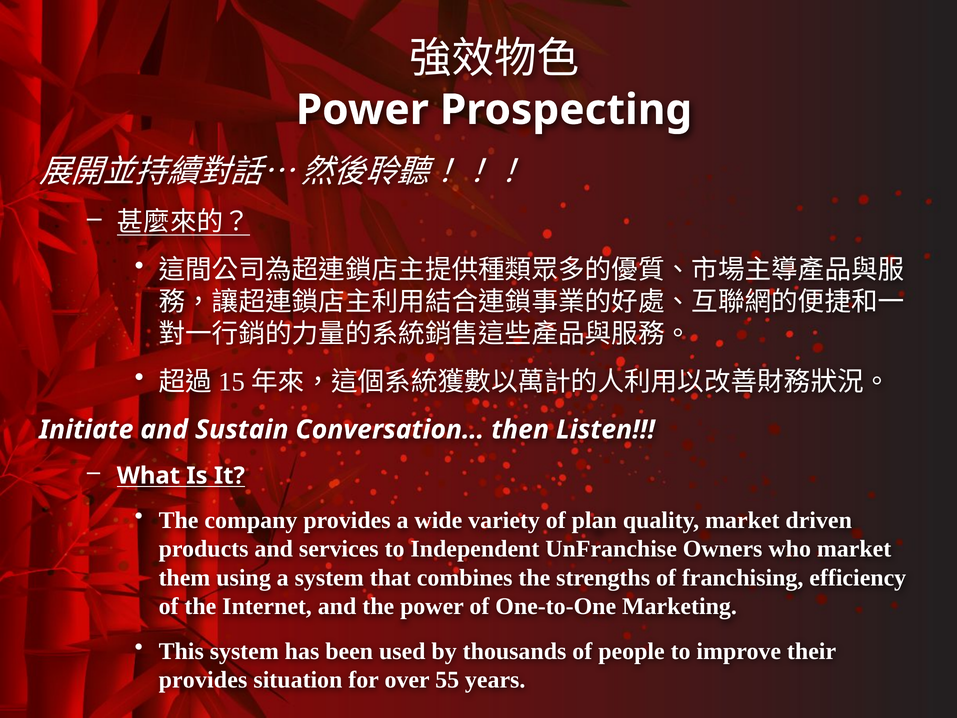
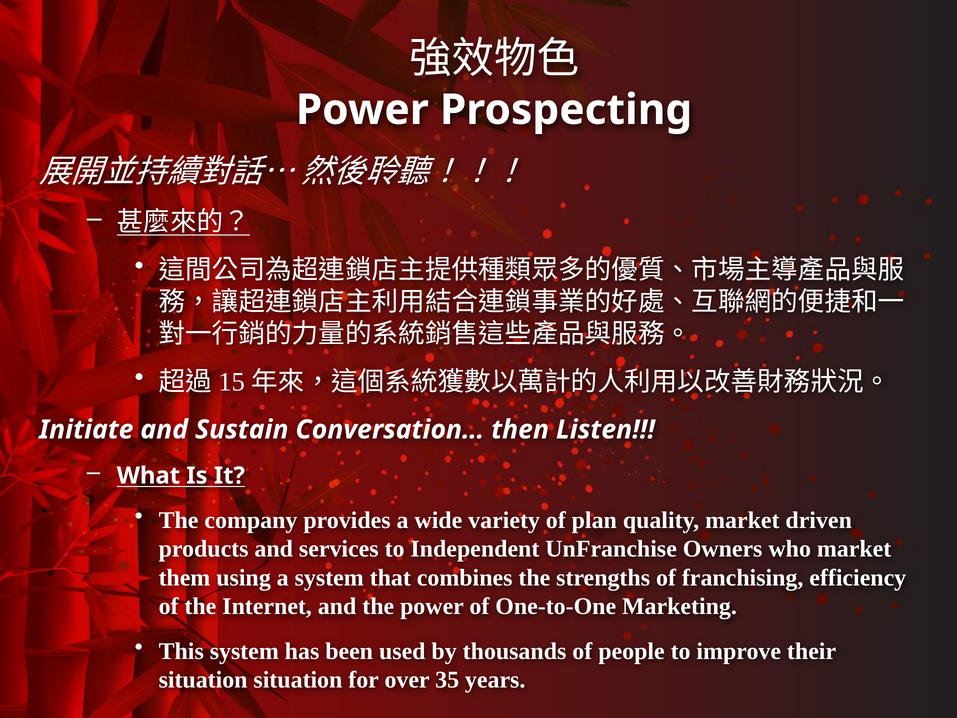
provides at (203, 680): provides -> situation
55: 55 -> 35
